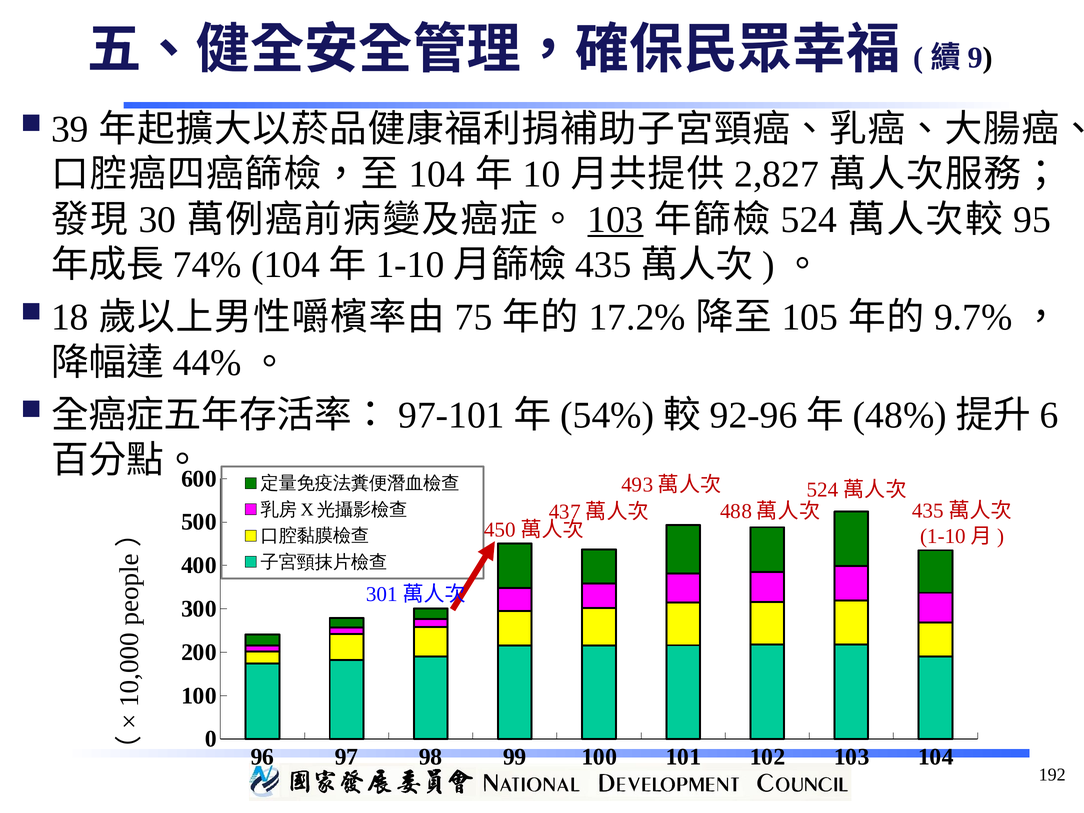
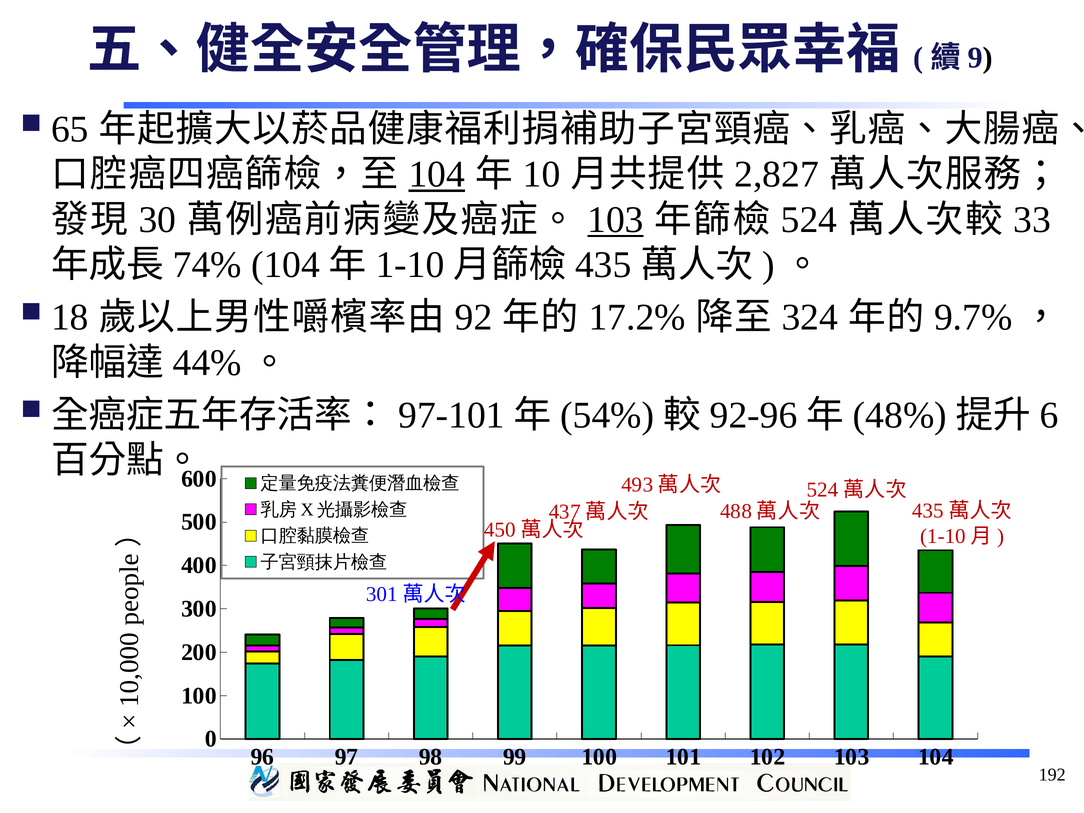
39: 39 -> 65
104 at (437, 175) underline: none -> present
95: 95 -> 33
75: 75 -> 92
105: 105 -> 324
